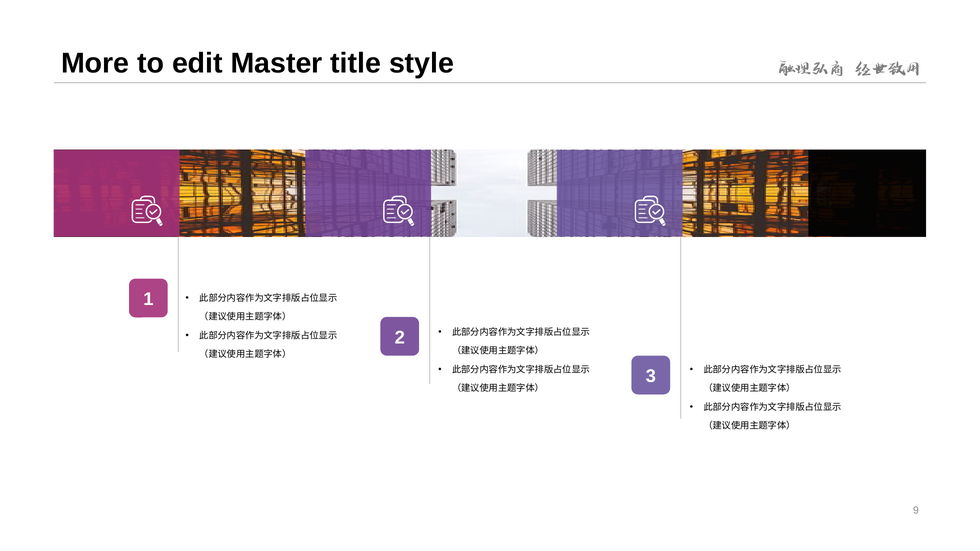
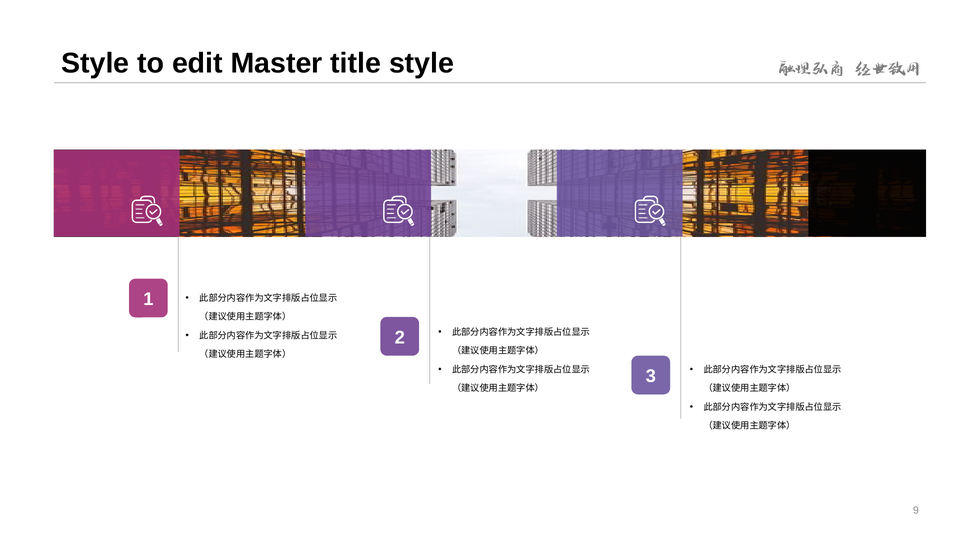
More at (95, 63): More -> Style
